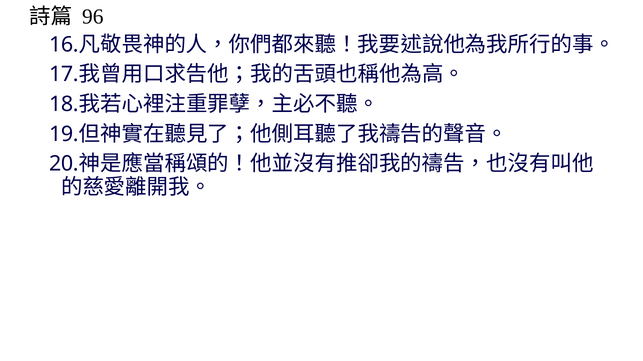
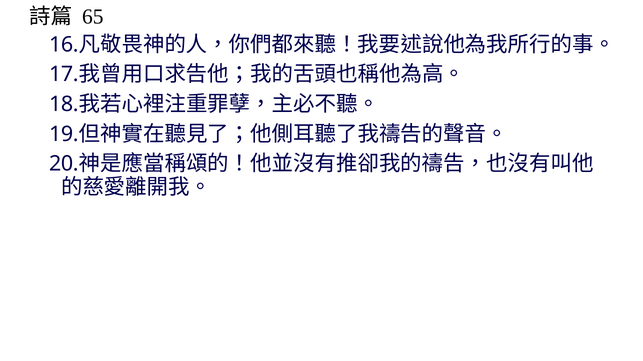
96: 96 -> 65
